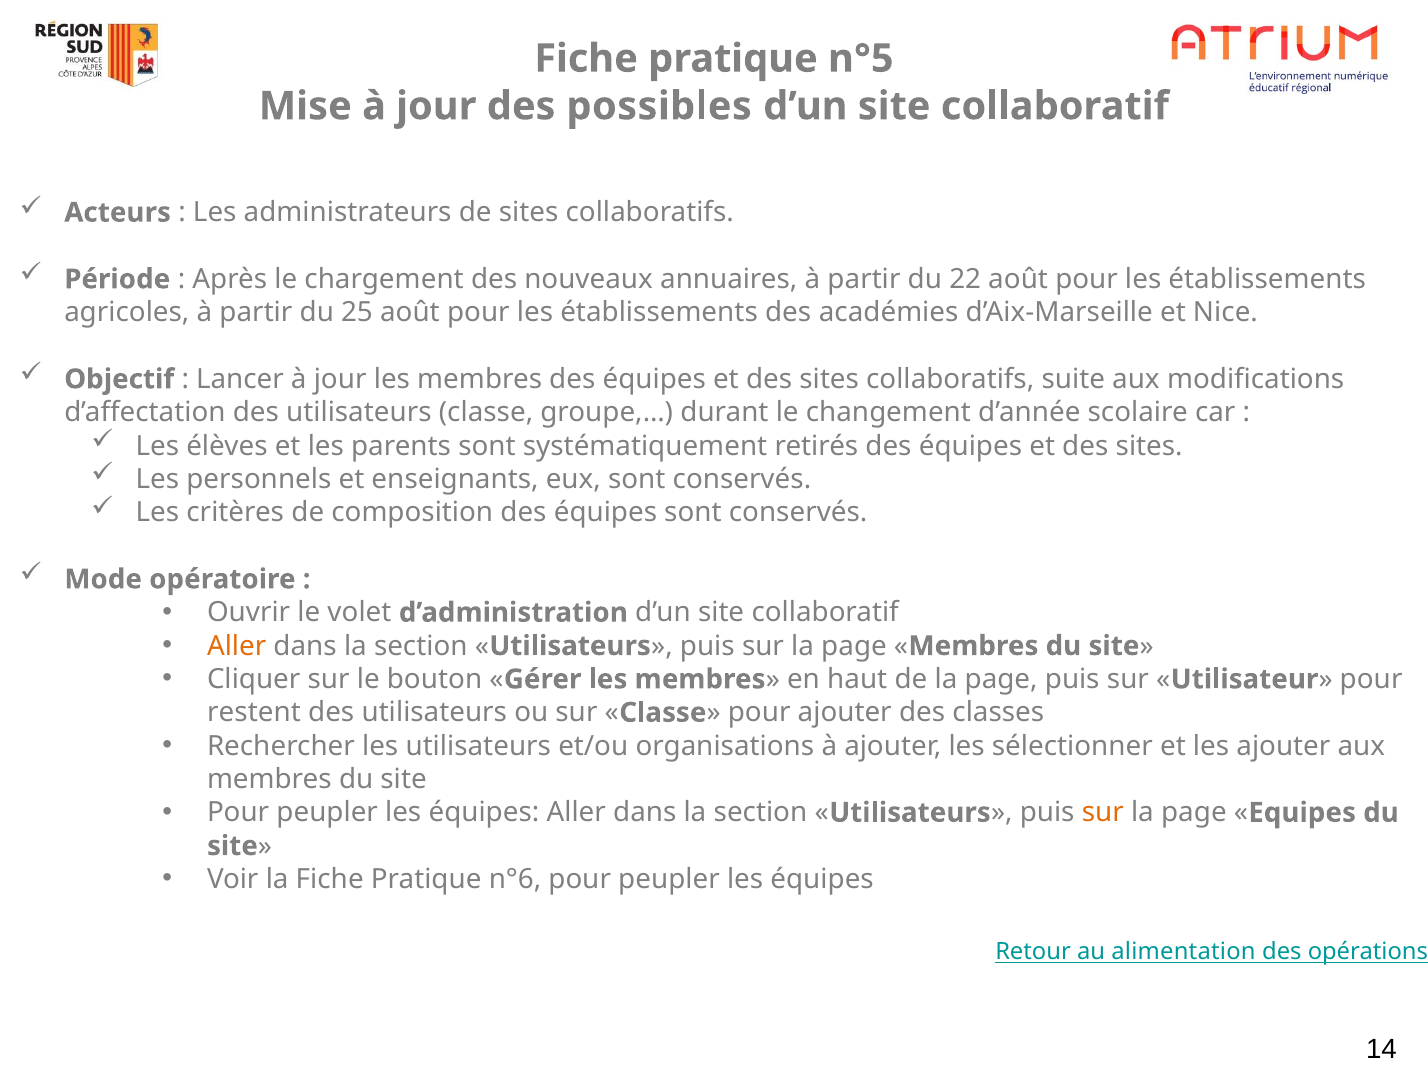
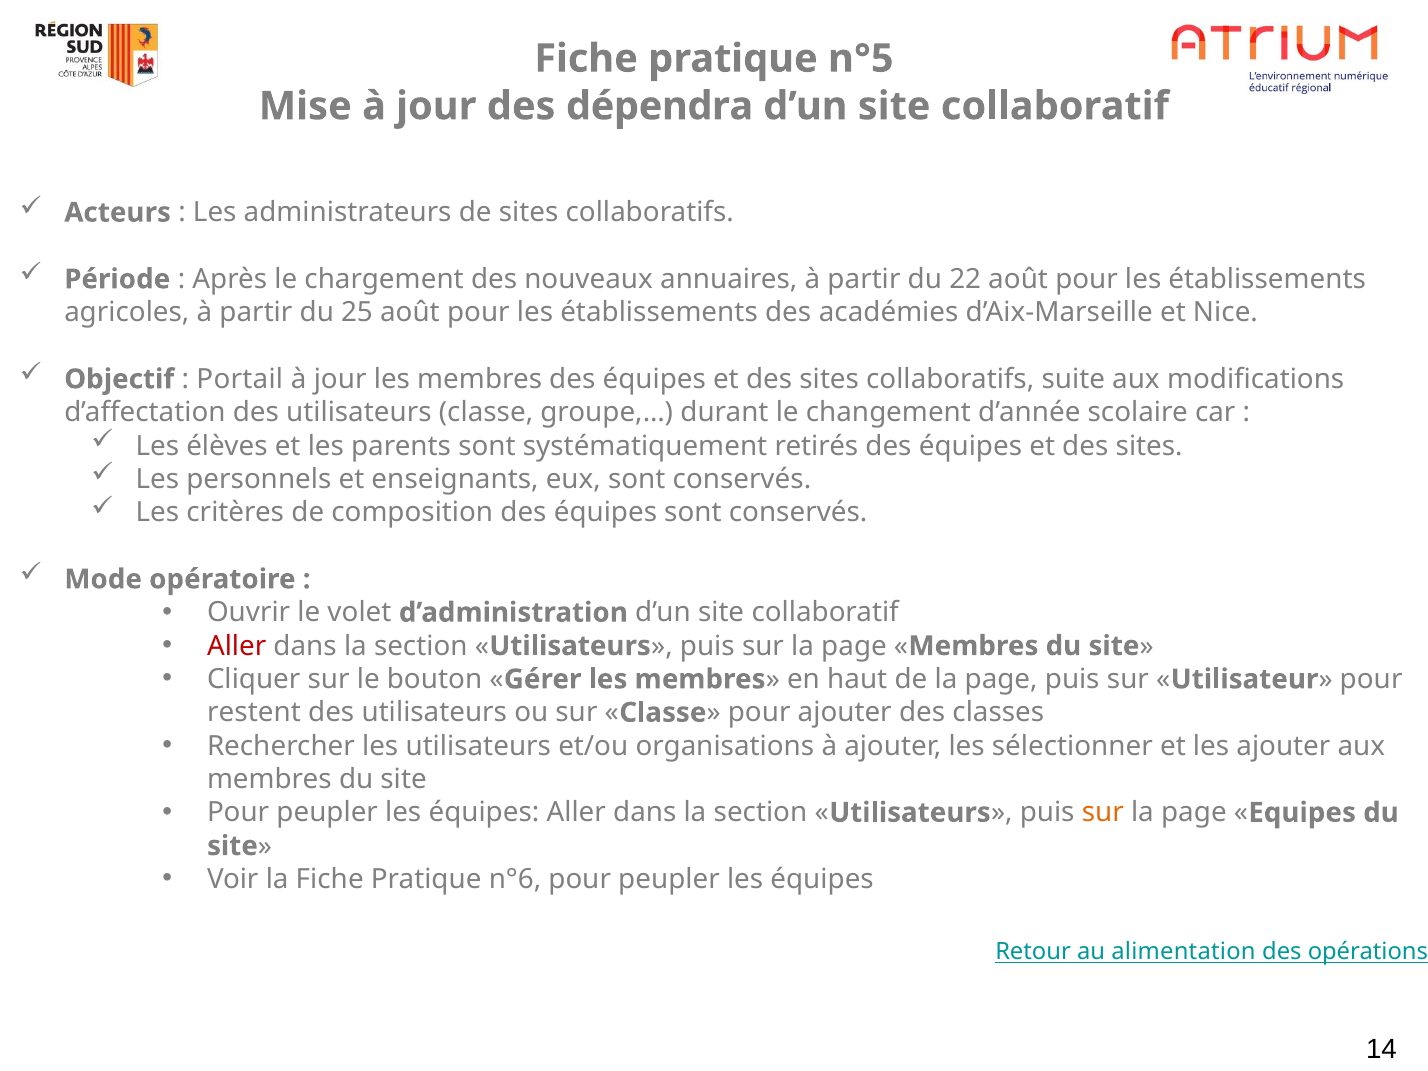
possibles: possibles -> dépendra
Lancer: Lancer -> Portail
Aller at (237, 646) colour: orange -> red
